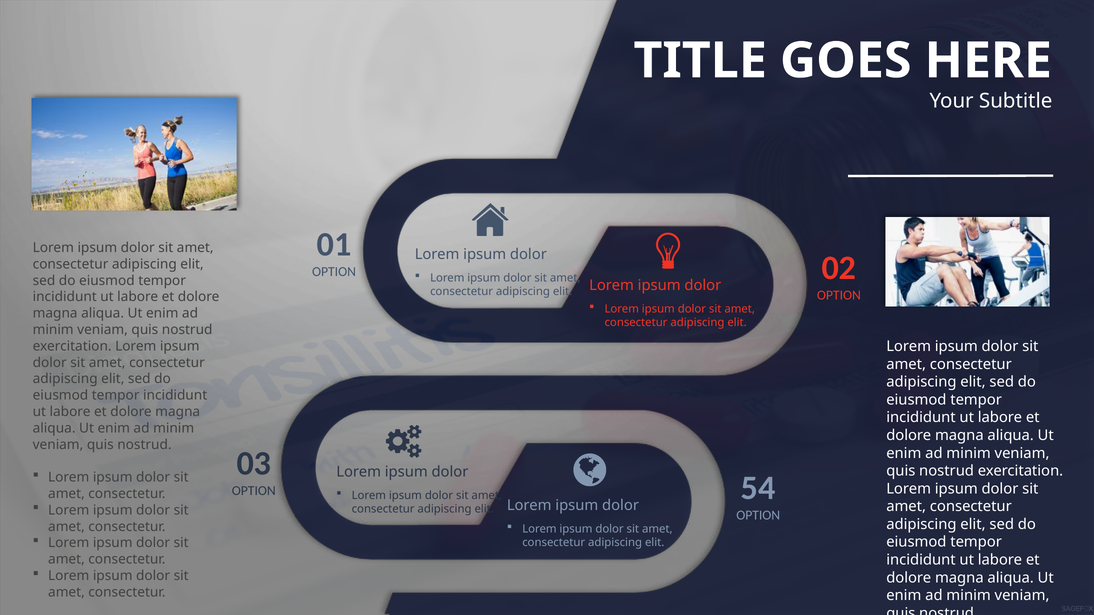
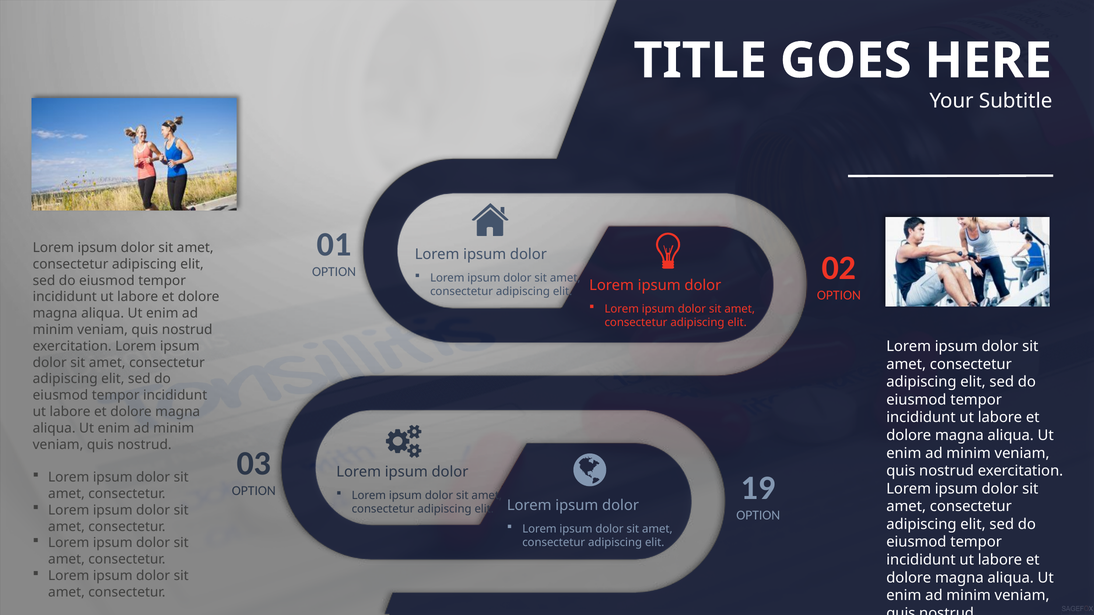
54: 54 -> 19
